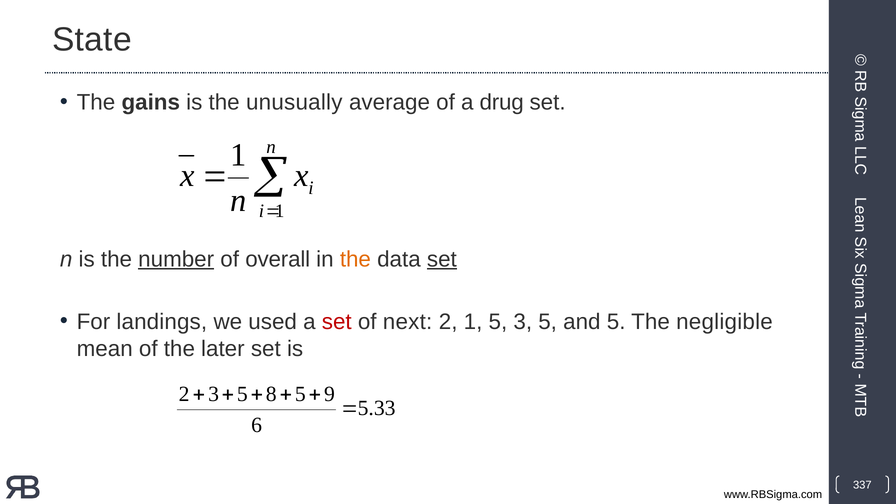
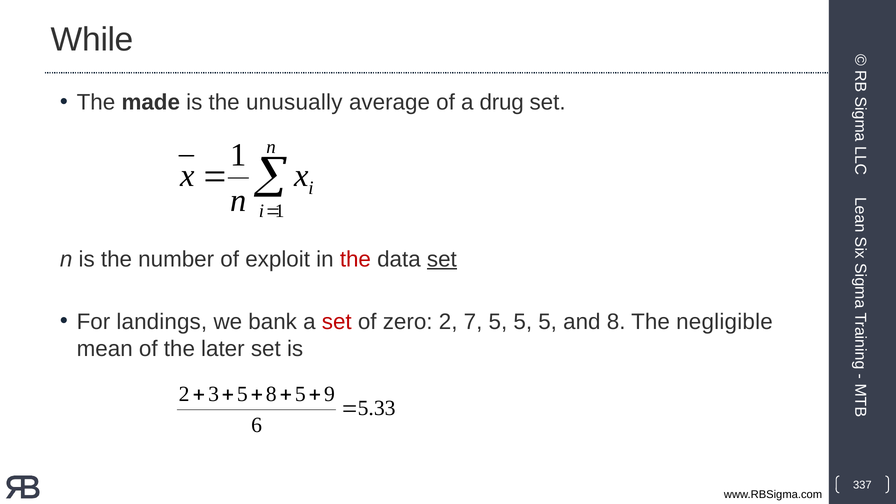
State: State -> While
gains: gains -> made
number underline: present -> none
overall: overall -> exploit
the at (355, 259) colour: orange -> red
used: used -> bank
next: next -> zero
2 1: 1 -> 7
3 at (523, 322): 3 -> 5
and 5: 5 -> 8
